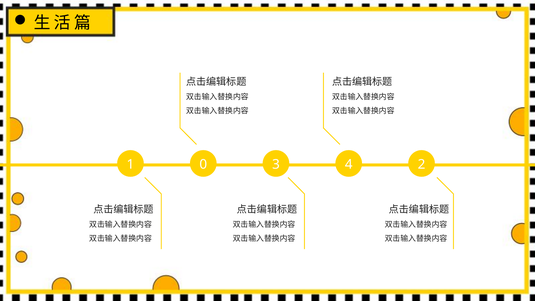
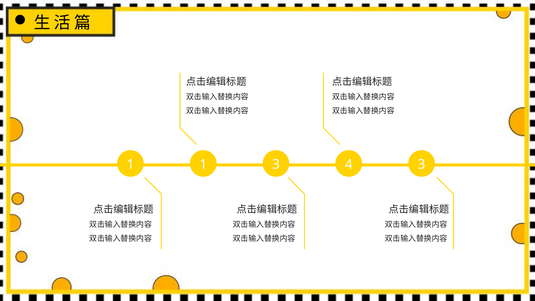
1 0: 0 -> 1
4 2: 2 -> 3
